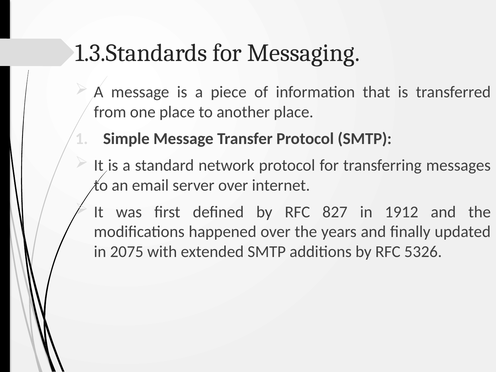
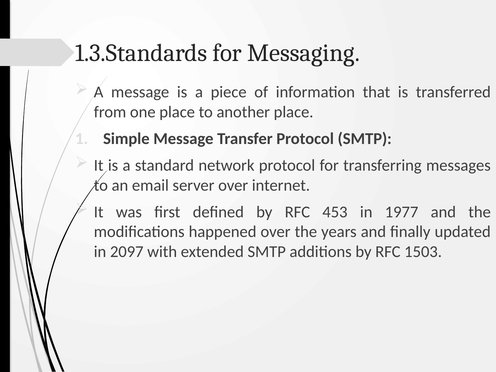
827: 827 -> 453
1912: 1912 -> 1977
2075: 2075 -> 2097
5326: 5326 -> 1503
